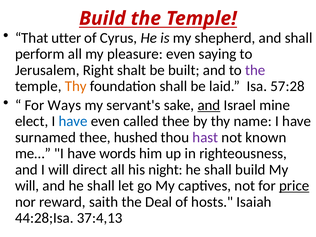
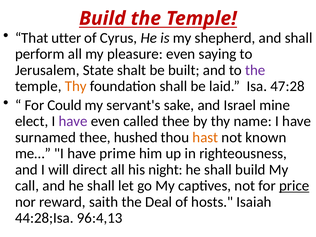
Right: Right -> State
57:28: 57:28 -> 47:28
Ways: Ways -> Could
and at (209, 105) underline: present -> none
have at (73, 121) colour: blue -> purple
hast colour: purple -> orange
words: words -> prime
will at (27, 186): will -> call
37:4,13: 37:4,13 -> 96:4,13
